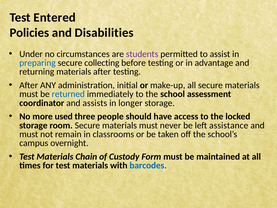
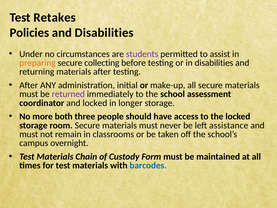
Entered: Entered -> Retakes
preparing colour: blue -> orange
in advantage: advantage -> disabilities
returned colour: blue -> purple
and assists: assists -> locked
used: used -> both
